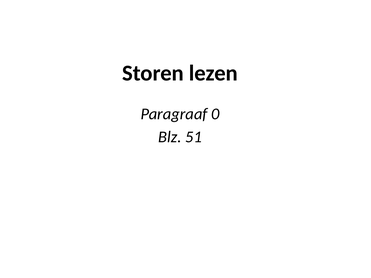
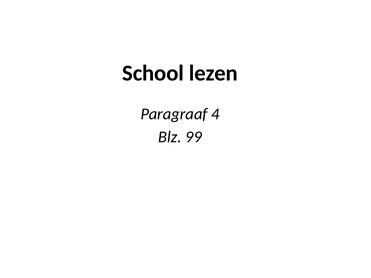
Storen: Storen -> School
0: 0 -> 4
51: 51 -> 99
